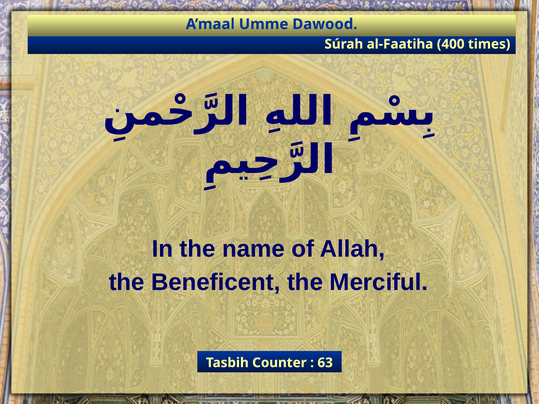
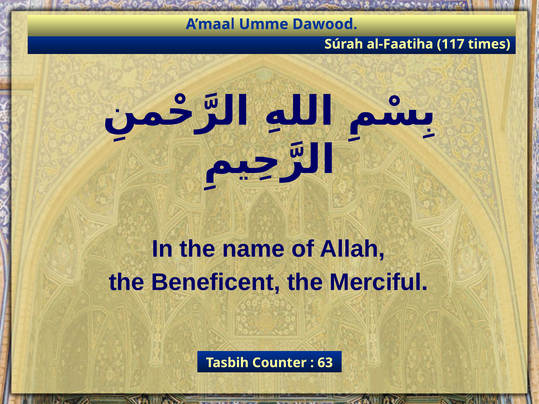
400: 400 -> 117
